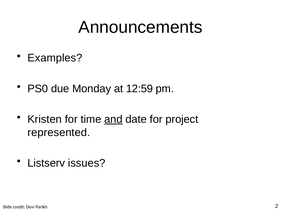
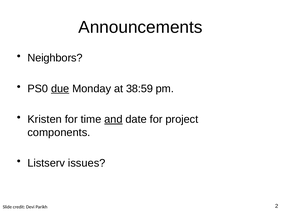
Examples: Examples -> Neighbors
due underline: none -> present
12:59: 12:59 -> 38:59
represented: represented -> components
